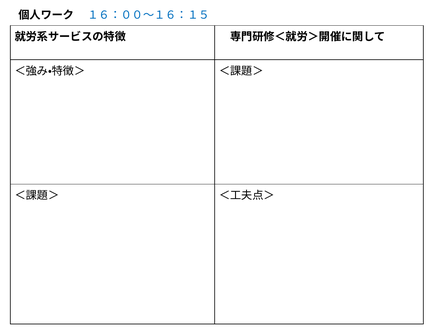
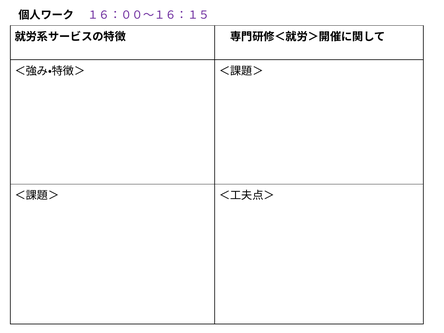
１６：００～１６：１５ colour: blue -> purple
